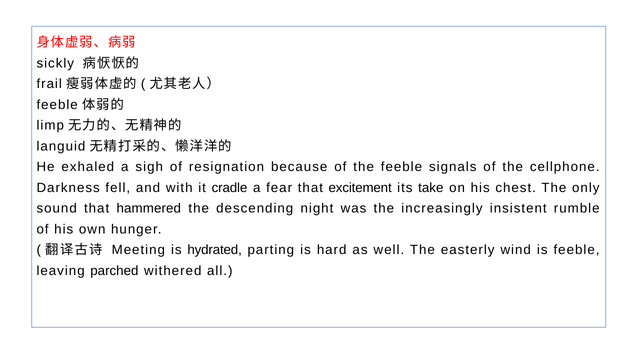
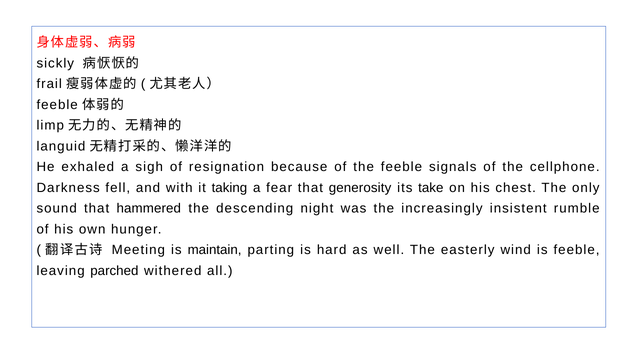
cradle: cradle -> taking
excitement: excitement -> generosity
hydrated: hydrated -> maintain
